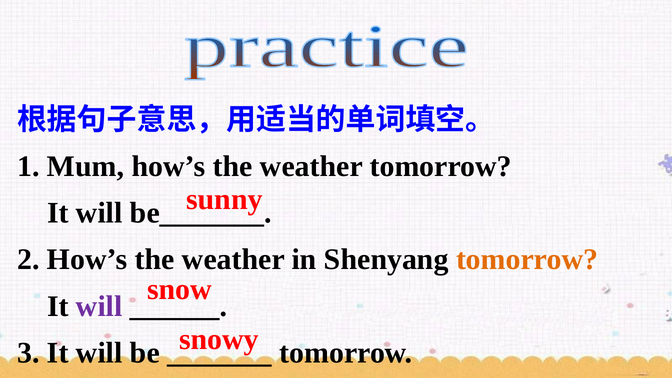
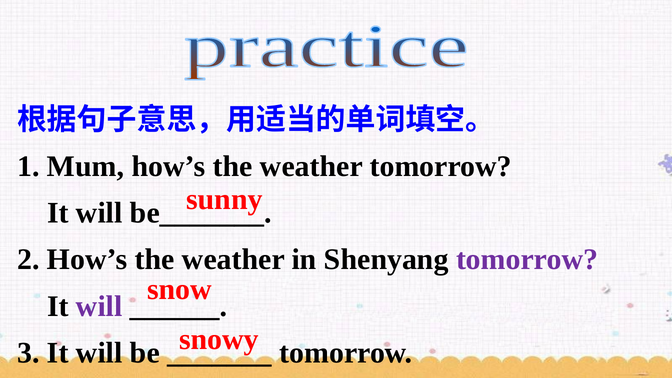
tomorrow at (527, 260) colour: orange -> purple
